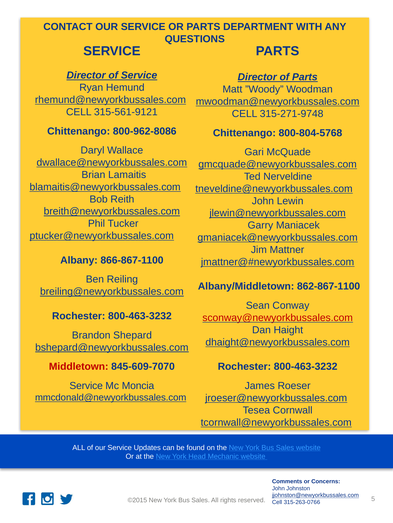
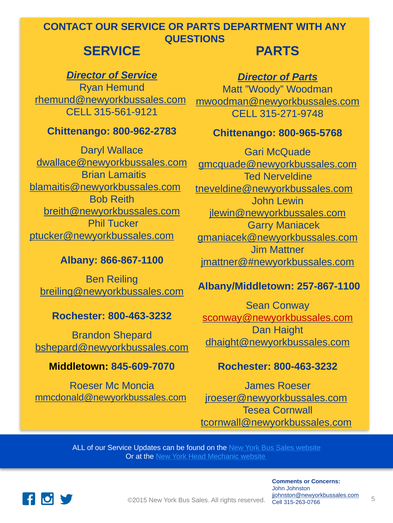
800-962-8086: 800-962-8086 -> 800-962-2783
800-804-5768: 800-804-5768 -> 800-965-5768
862-867-1100: 862-867-1100 -> 257-867-1100
Middletown colour: red -> black
Service at (86, 386): Service -> Roeser
